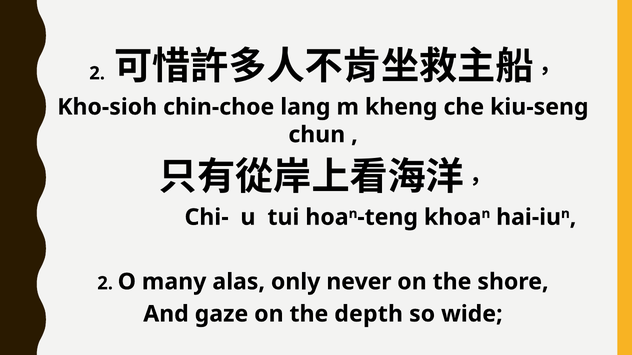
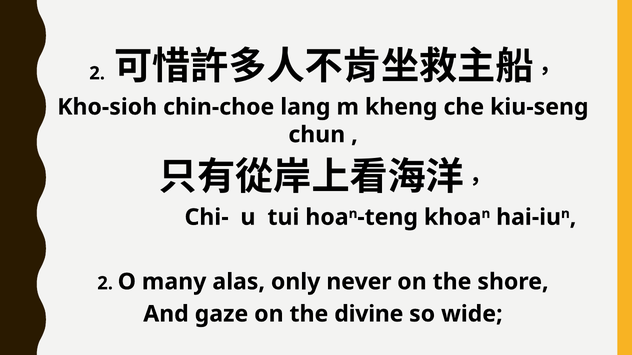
depth: depth -> divine
